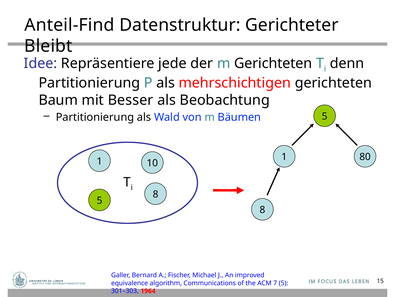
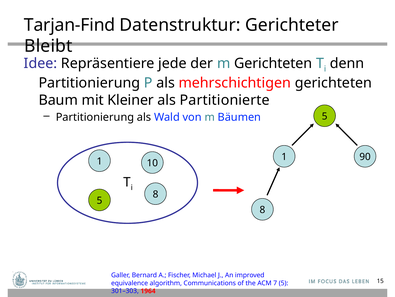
Anteil-Find: Anteil-Find -> Tarjan-Find
Besser: Besser -> Kleiner
Beobachtung: Beobachtung -> Partitionierte
80: 80 -> 90
